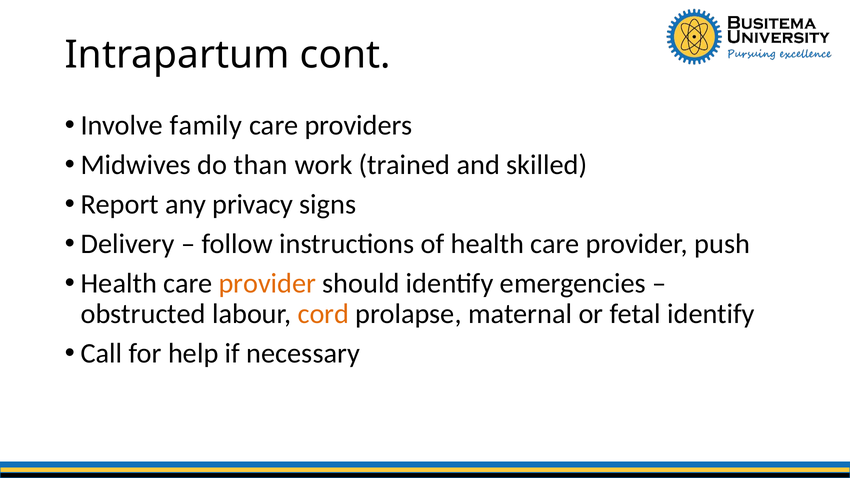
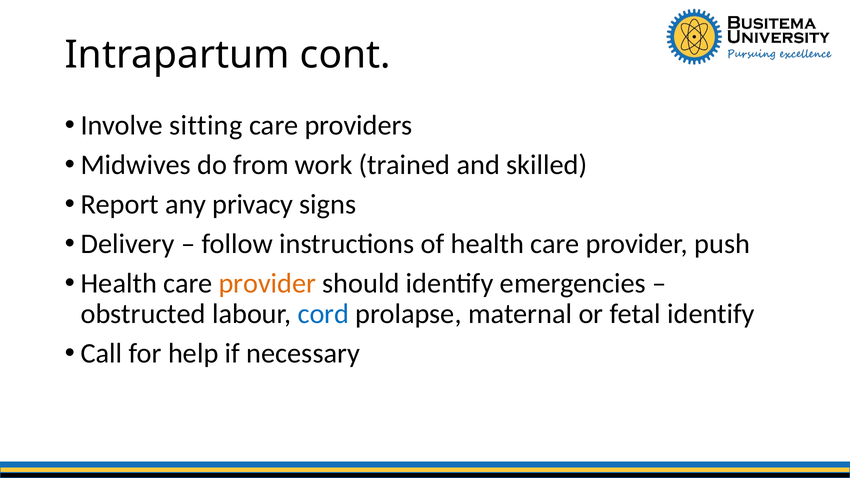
family: family -> sitting
than: than -> from
cord colour: orange -> blue
